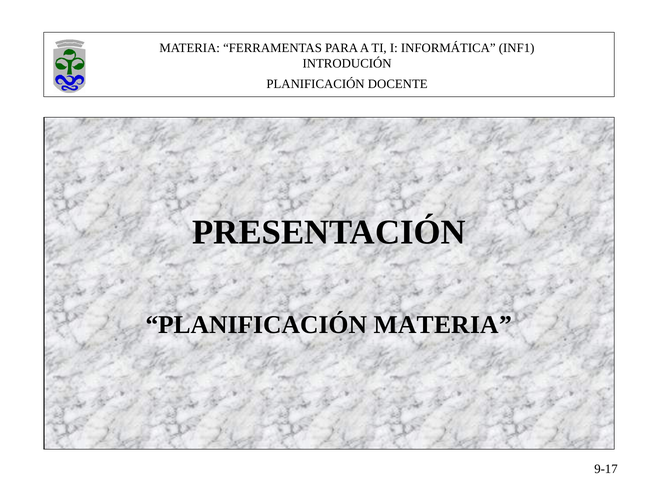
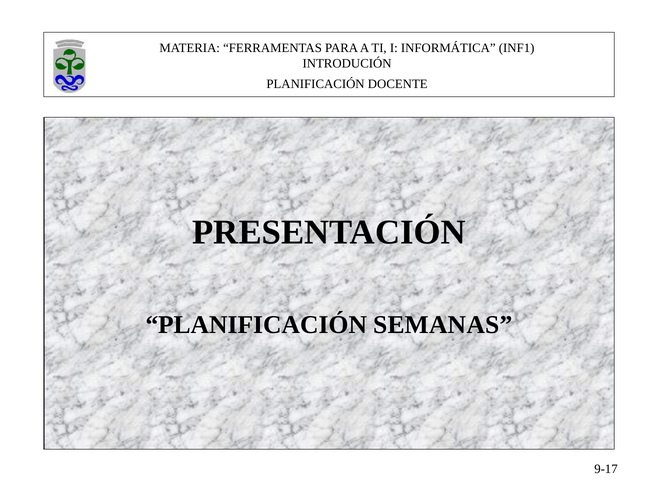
PLANIFICACIÓN MATERIA: MATERIA -> SEMANAS
